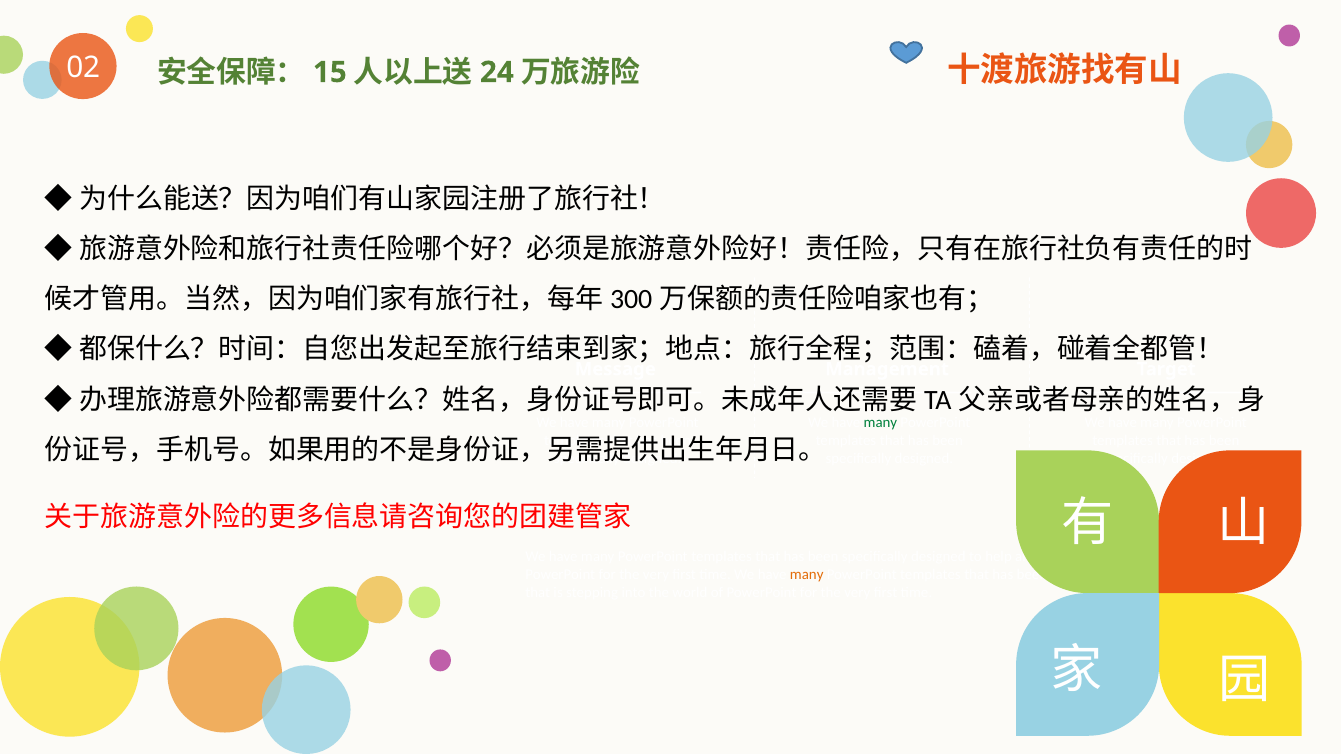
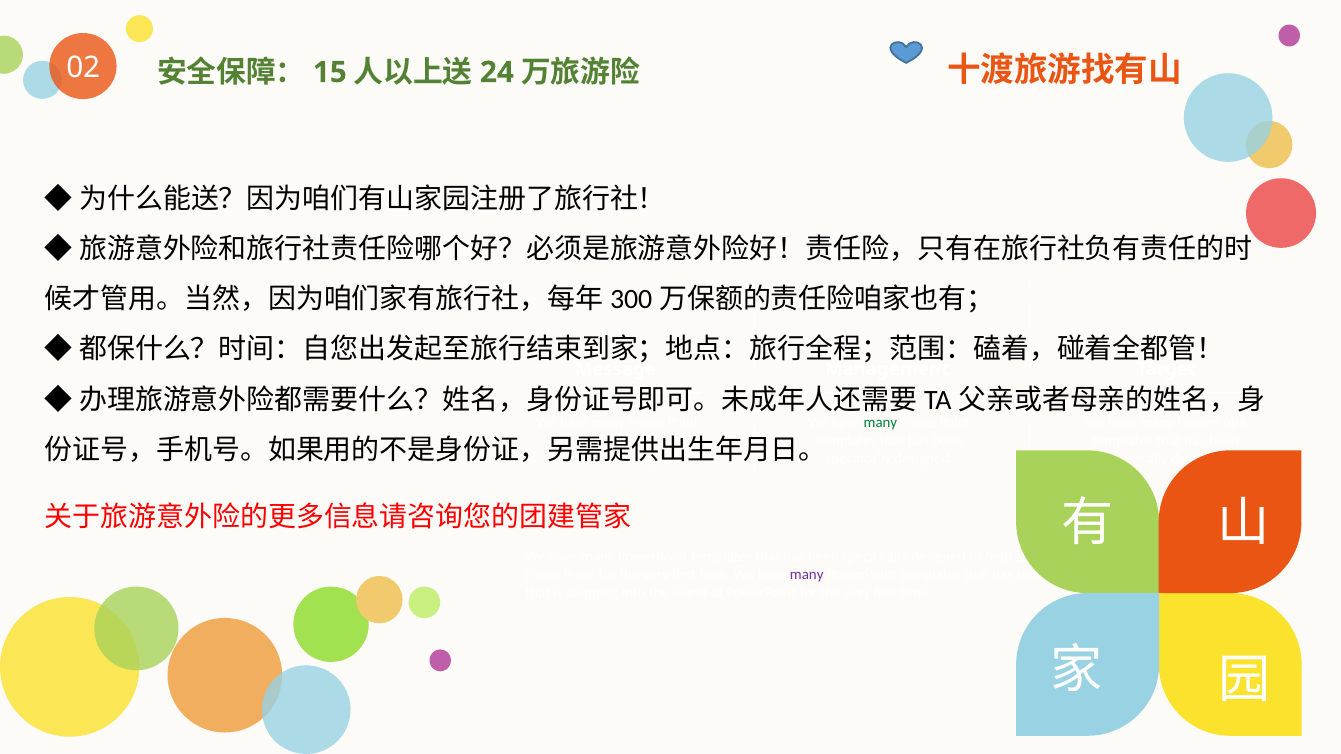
many at (807, 575) colour: orange -> purple
